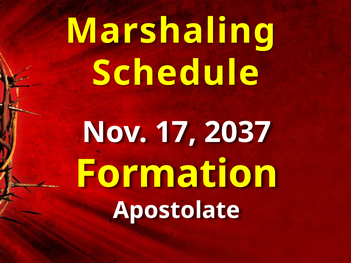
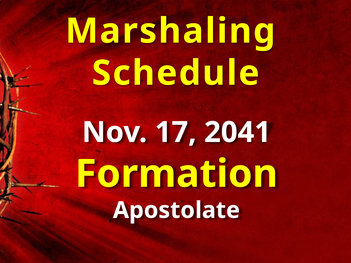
2037: 2037 -> 2041
